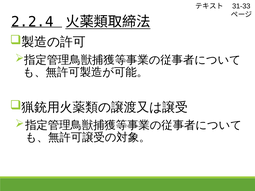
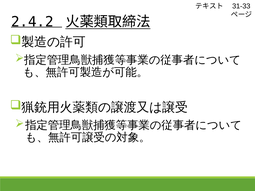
2.2.4: 2.2.4 -> 2.4.2
